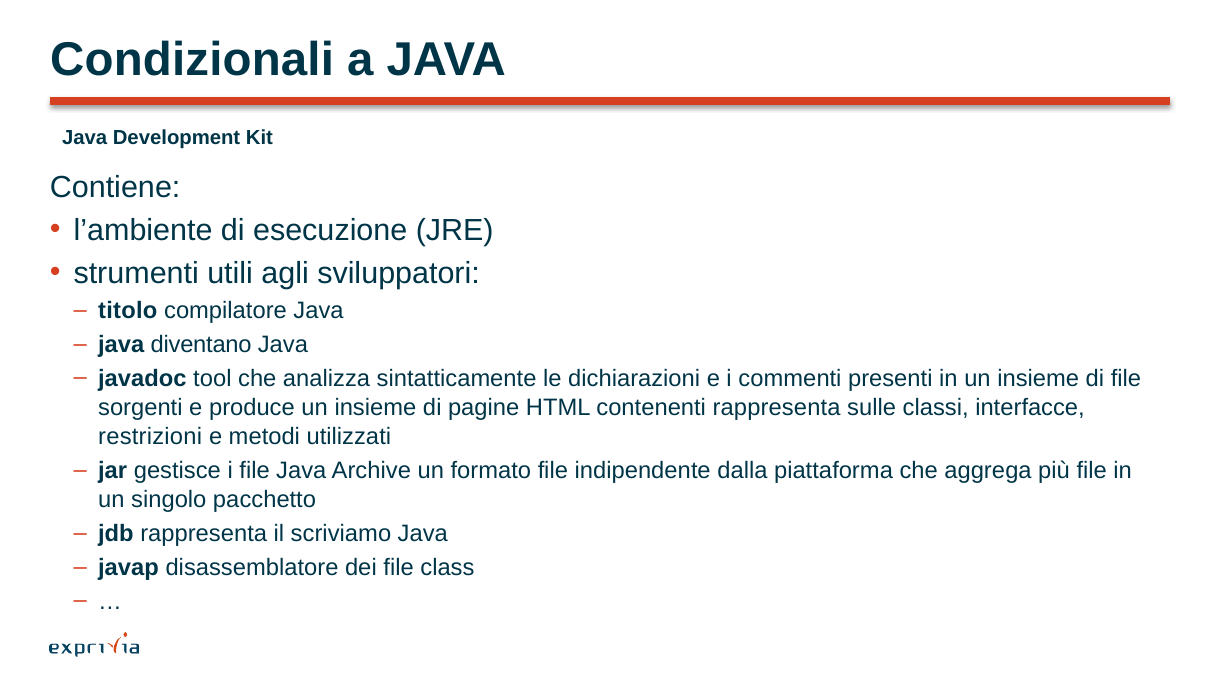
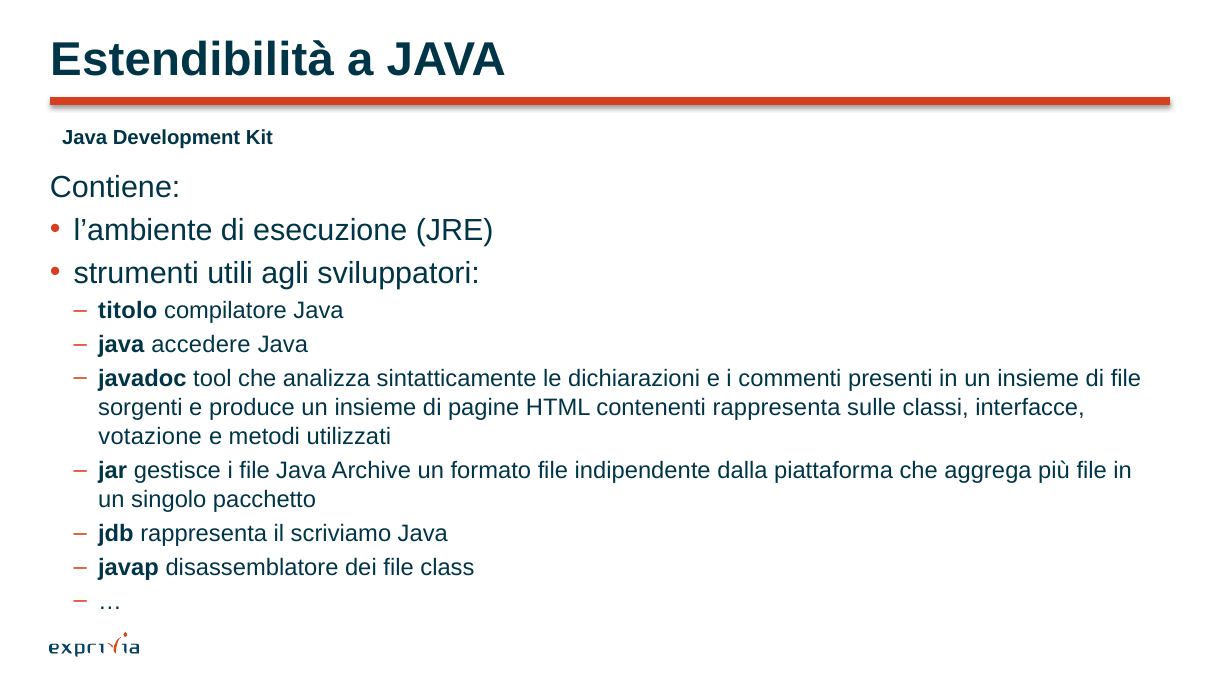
Condizionali: Condizionali -> Estendibilità
diventano: diventano -> accedere
restrizioni: restrizioni -> votazione
